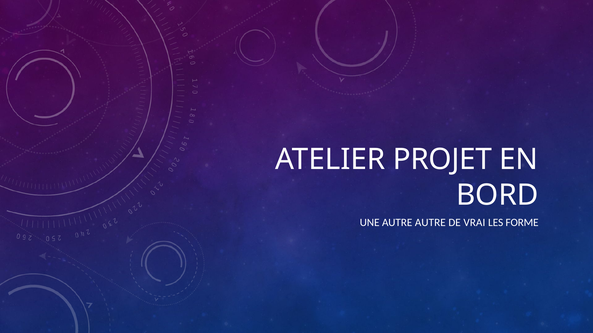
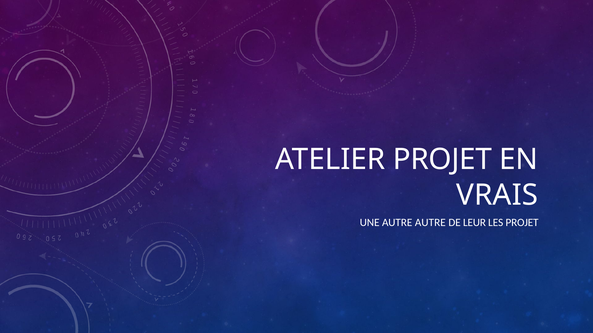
BORD: BORD -> VRAIS
VRAI: VRAI -> LEUR
LES FORME: FORME -> PROJET
